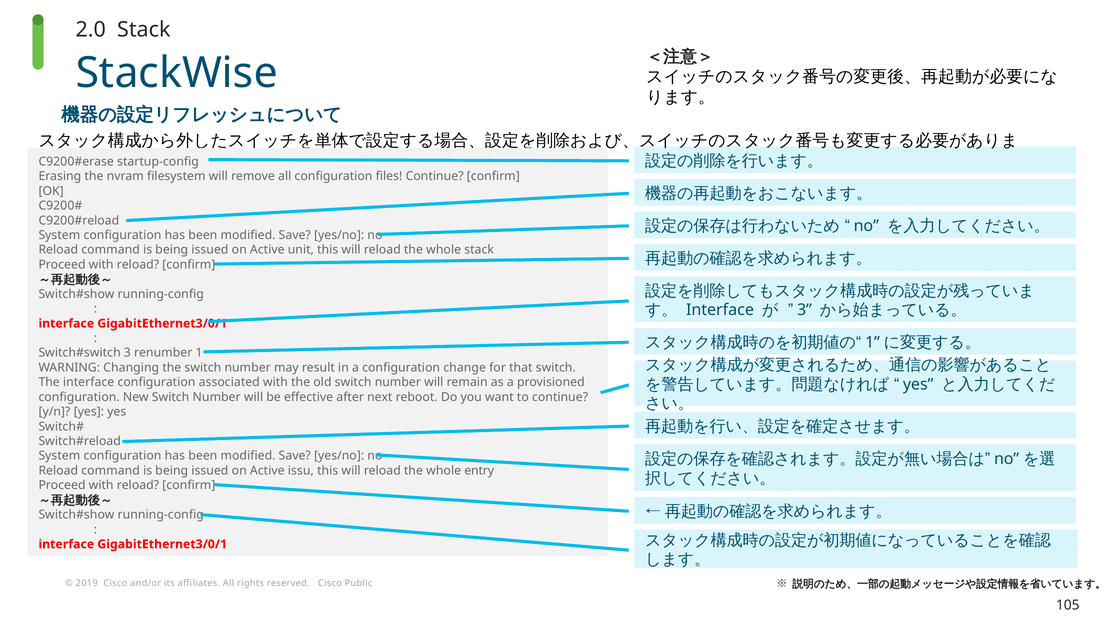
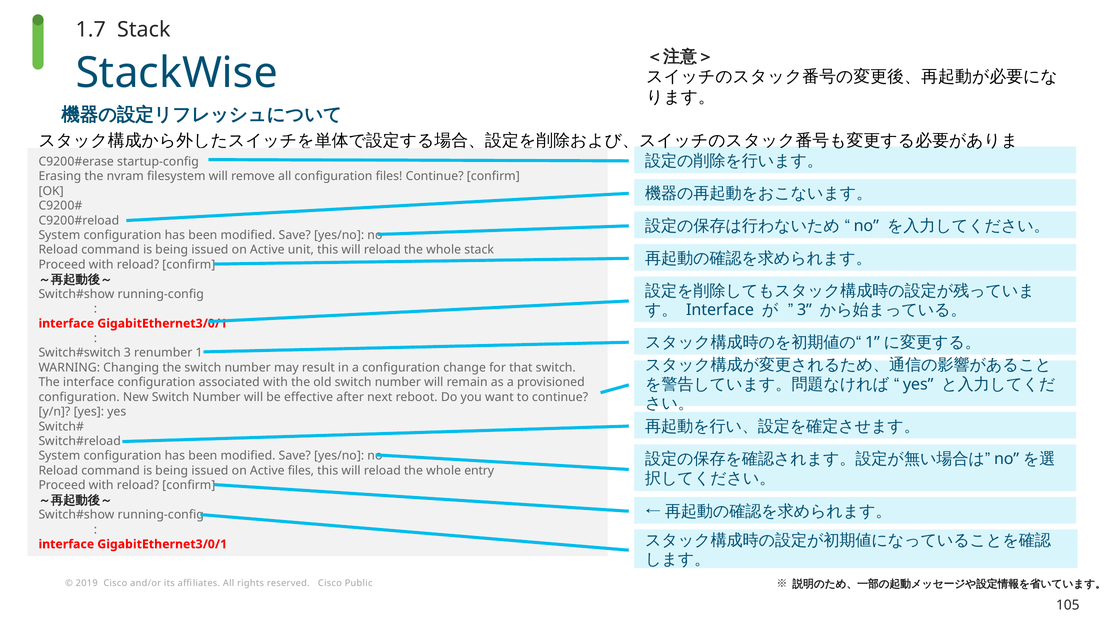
2.0: 2.0 -> 1.7
Active issu: issu -> files
